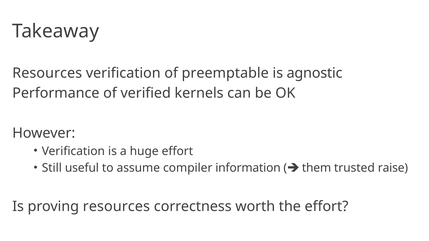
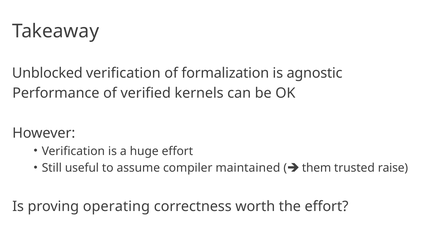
Resources at (47, 73): Resources -> Unblocked
preemptable: preemptable -> formalization
information: information -> maintained
proving resources: resources -> operating
